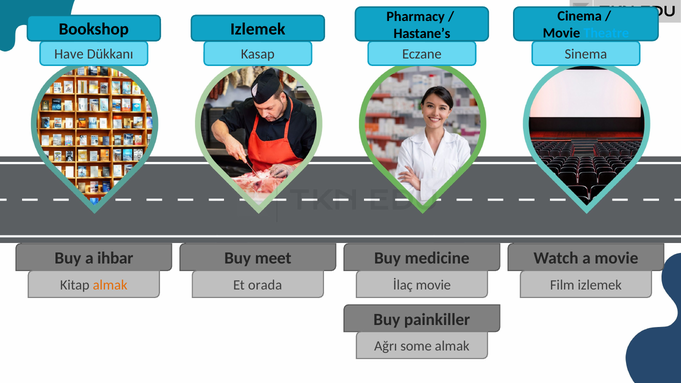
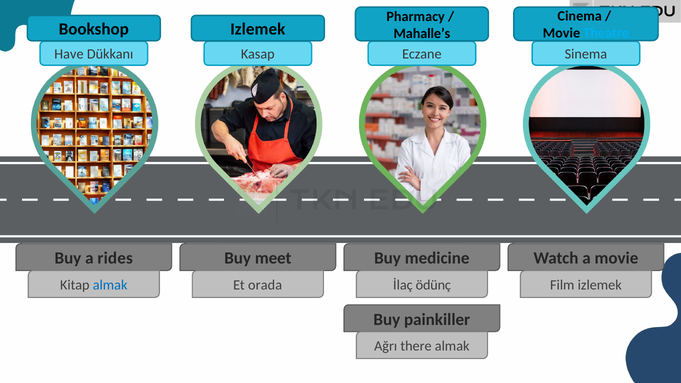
Hastane’s: Hastane’s -> Mahalle’s
ihbar: ihbar -> rides
almak at (110, 285) colour: orange -> blue
İlaç movie: movie -> ödünç
some: some -> there
